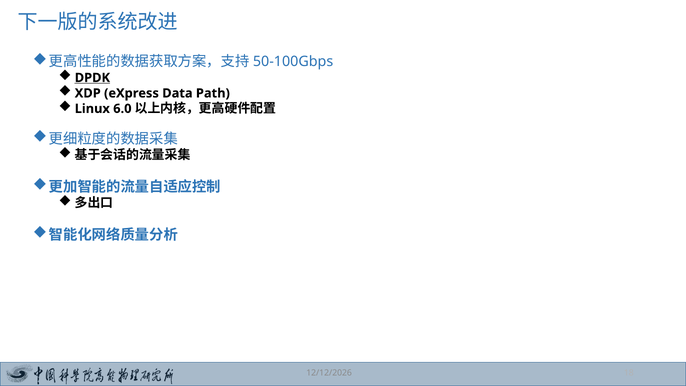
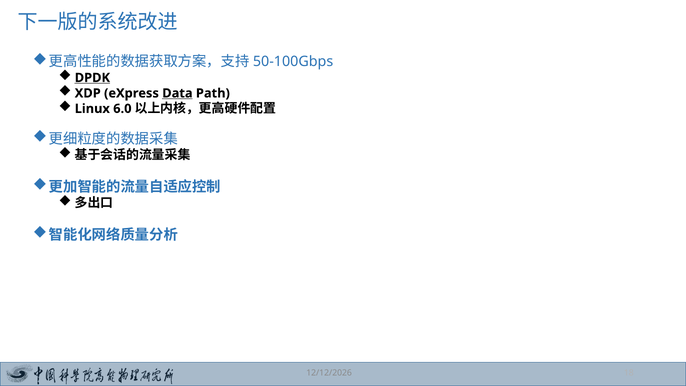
Data underline: none -> present
